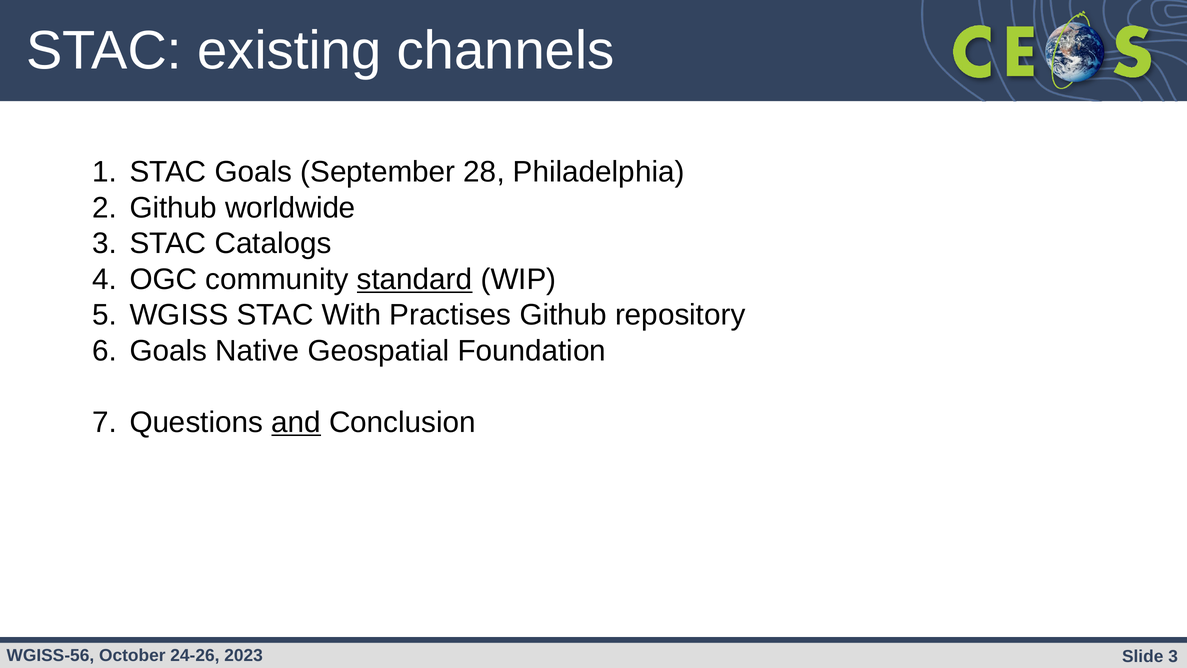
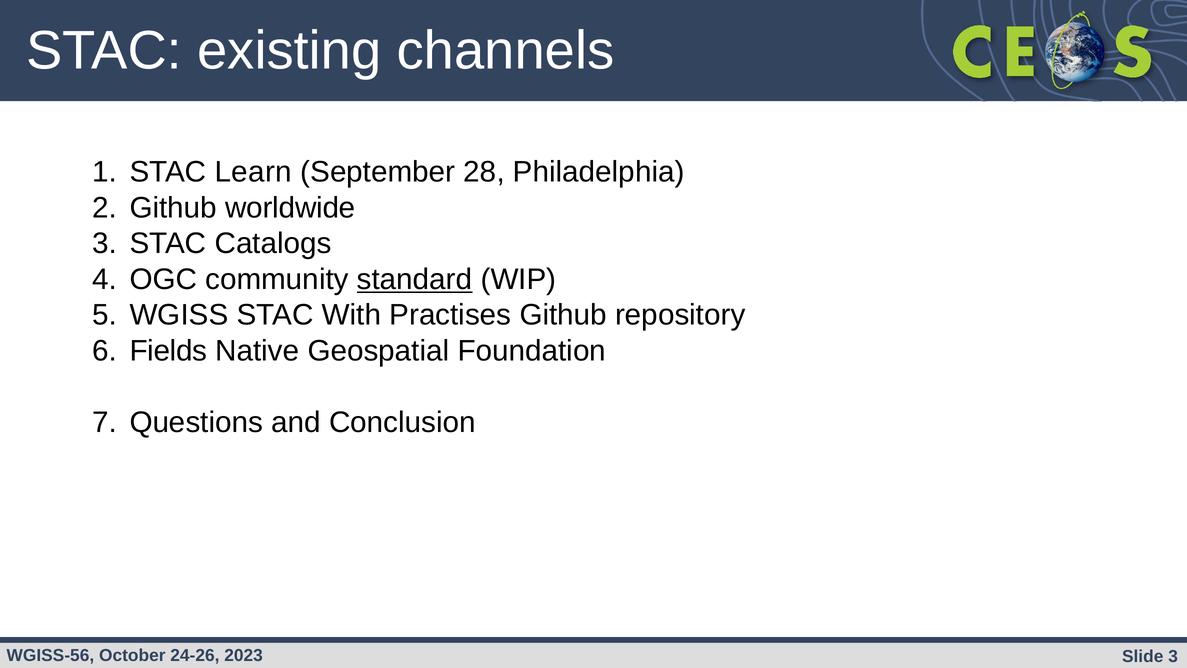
STAC Goals: Goals -> Learn
Goals at (168, 351): Goals -> Fields
and underline: present -> none
